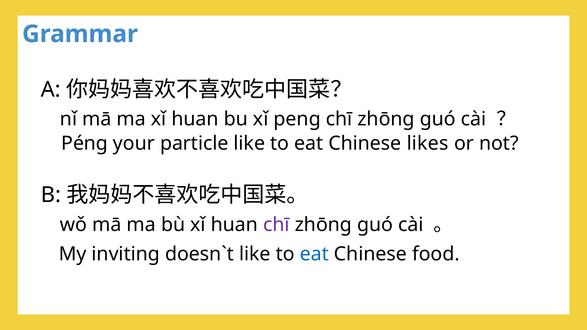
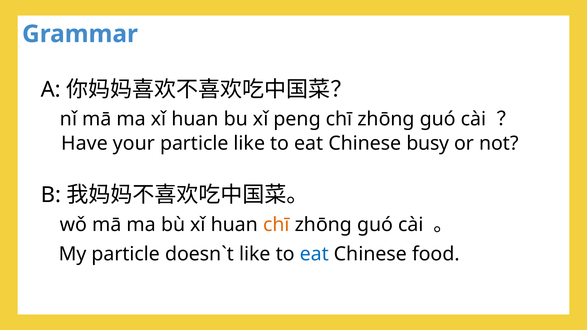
Péng: Péng -> Have
likes: likes -> busy
chī at (276, 225) colour: purple -> orange
My inviting: inviting -> particle
